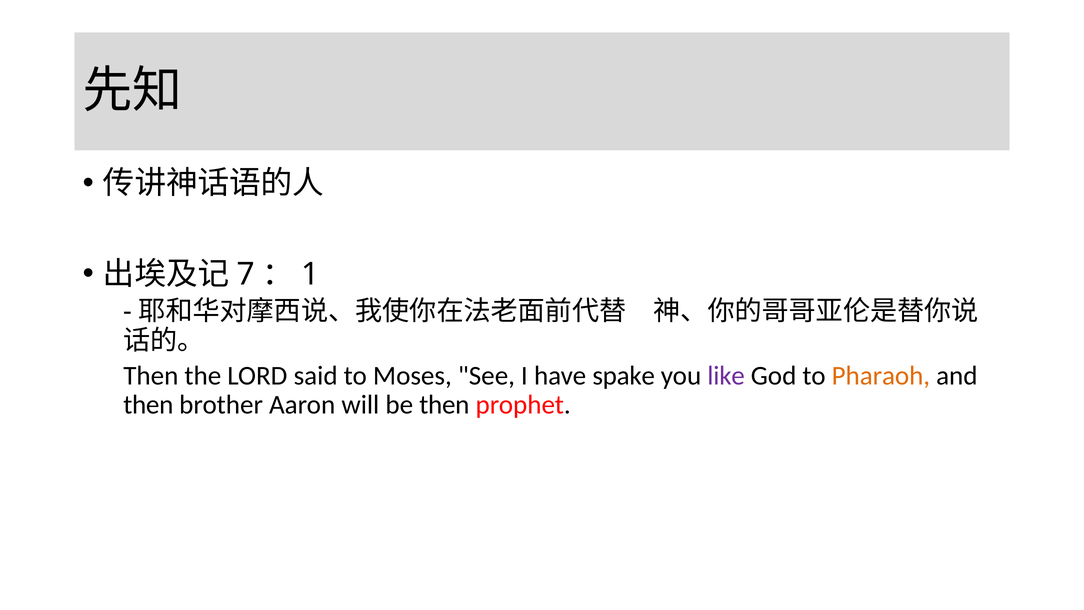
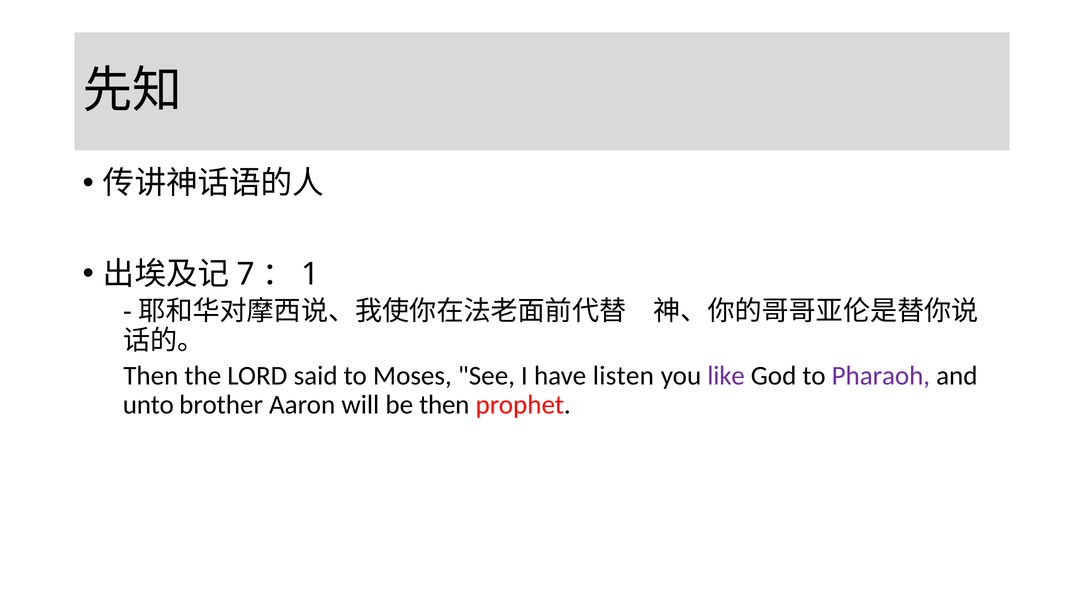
spake: spake -> listen
Pharaoh colour: orange -> purple
then at (148, 405): then -> unto
